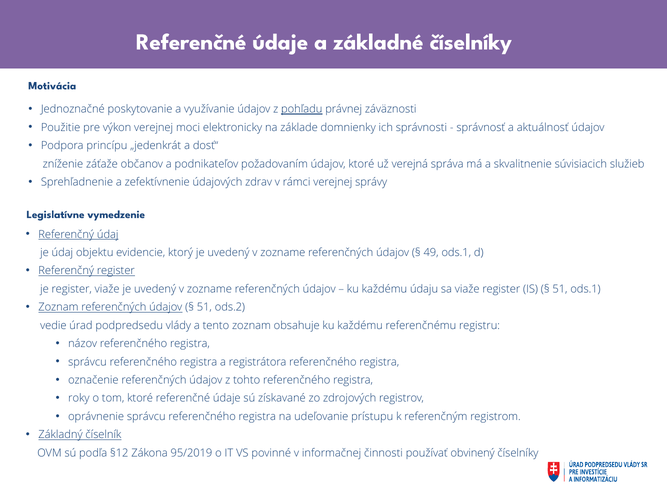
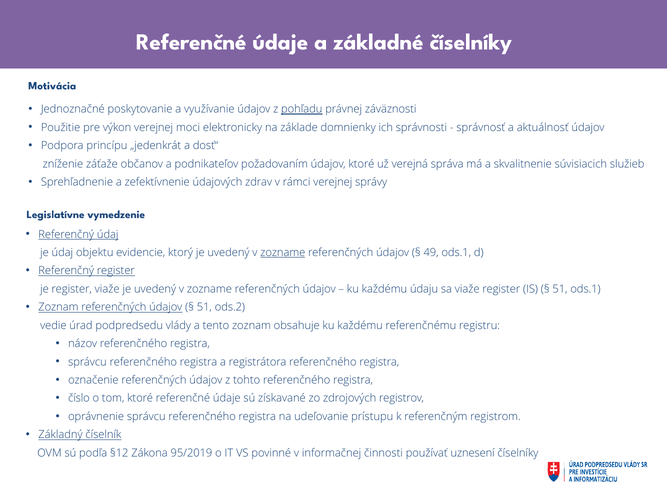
zozname at (283, 253) underline: none -> present
roky: roky -> číslo
obvinený: obvinený -> uznesení
